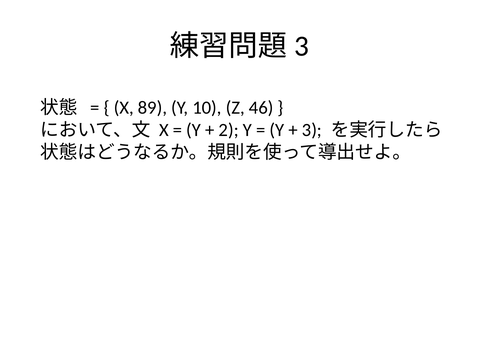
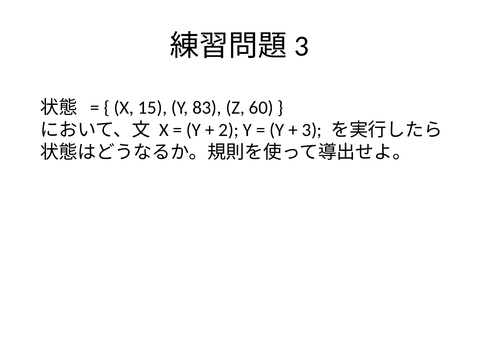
89: 89 -> 15
10: 10 -> 83
46: 46 -> 60
